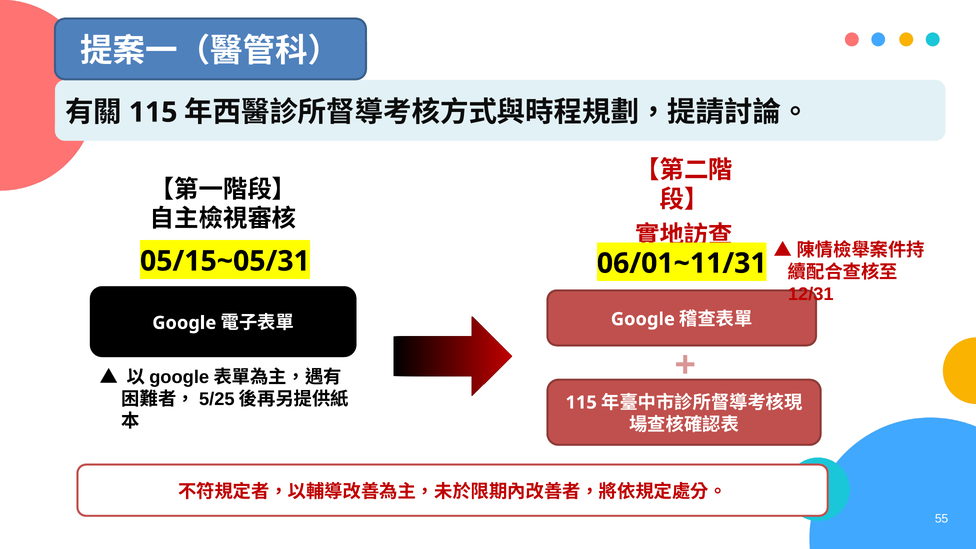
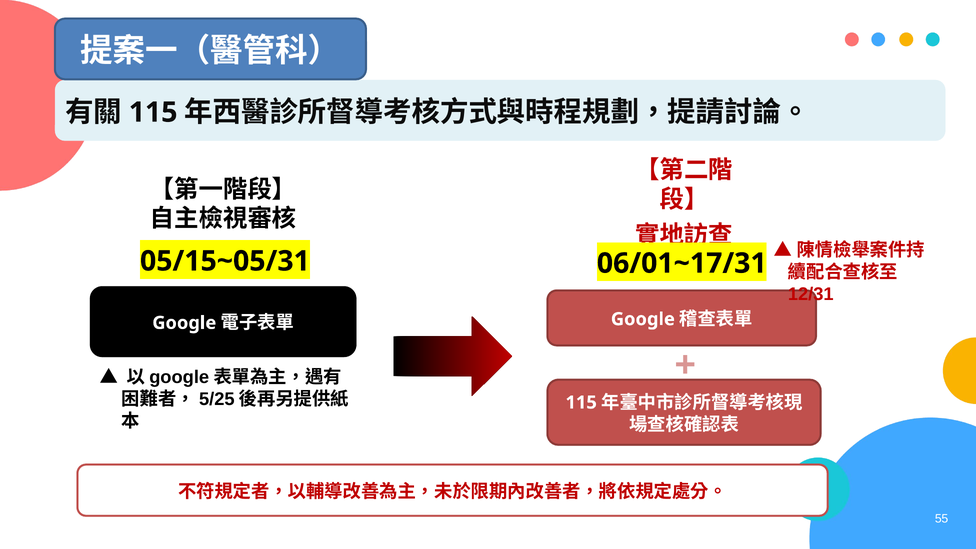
06/01~11/31: 06/01~11/31 -> 06/01~17/31
